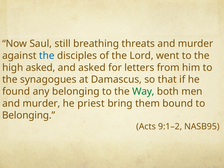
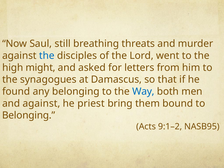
high asked: asked -> might
Way colour: green -> blue
murder at (41, 103): murder -> against
